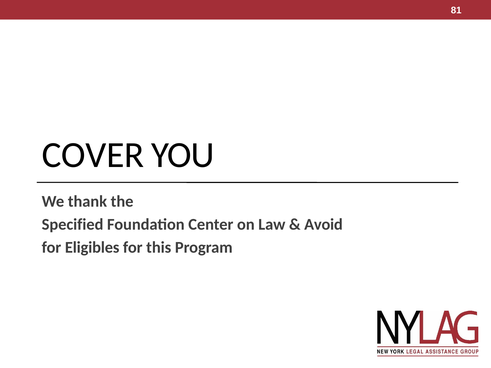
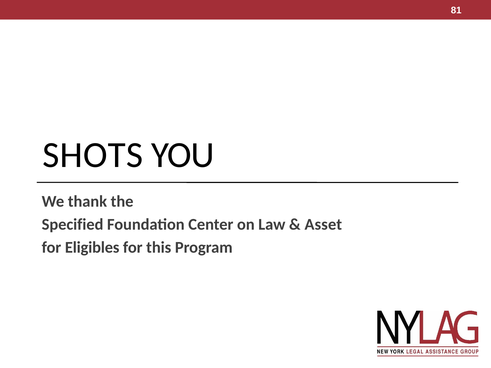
COVER: COVER -> SHOTS
Avoid: Avoid -> Asset
